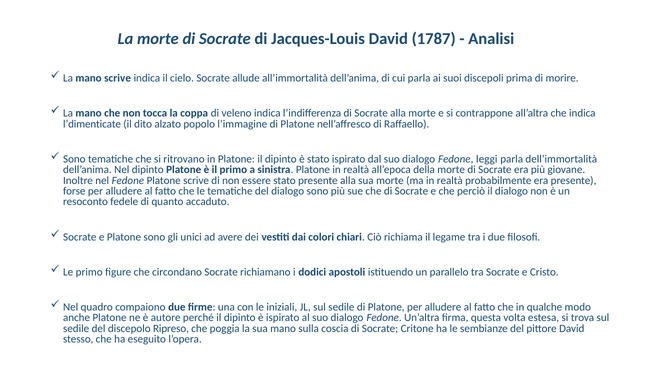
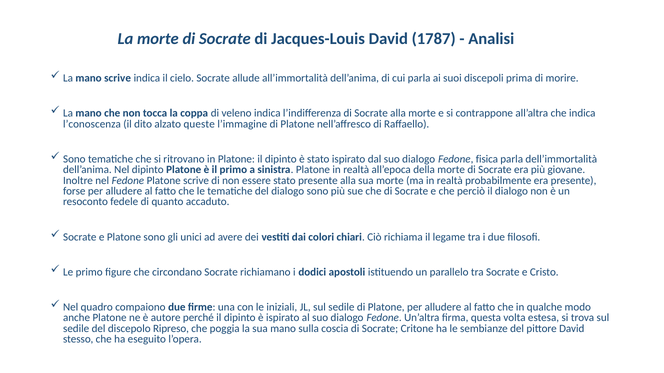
l’dimenticate: l’dimenticate -> l’conoscenza
popolo: popolo -> queste
leggi: leggi -> fisica
